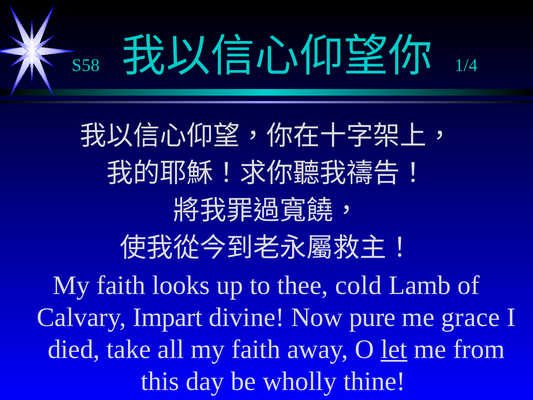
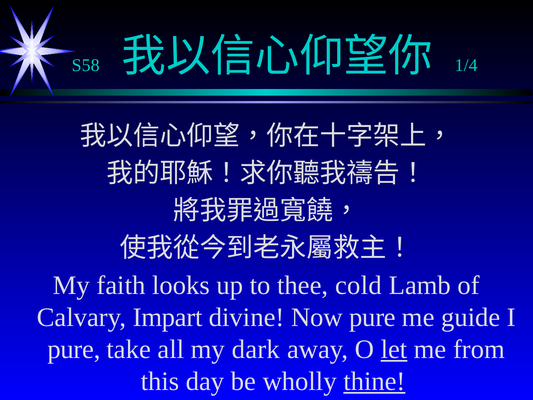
grace: grace -> guide
died at (74, 349): died -> pure
all my faith: faith -> dark
thine underline: none -> present
